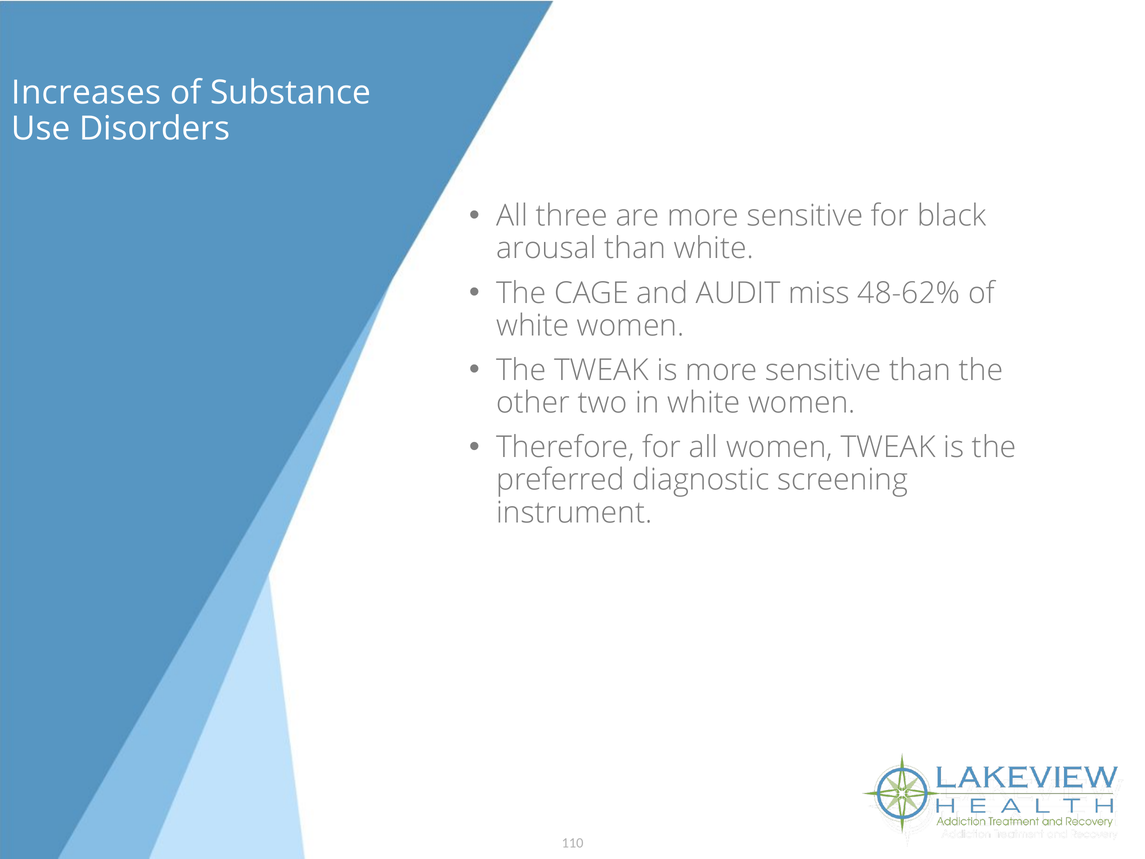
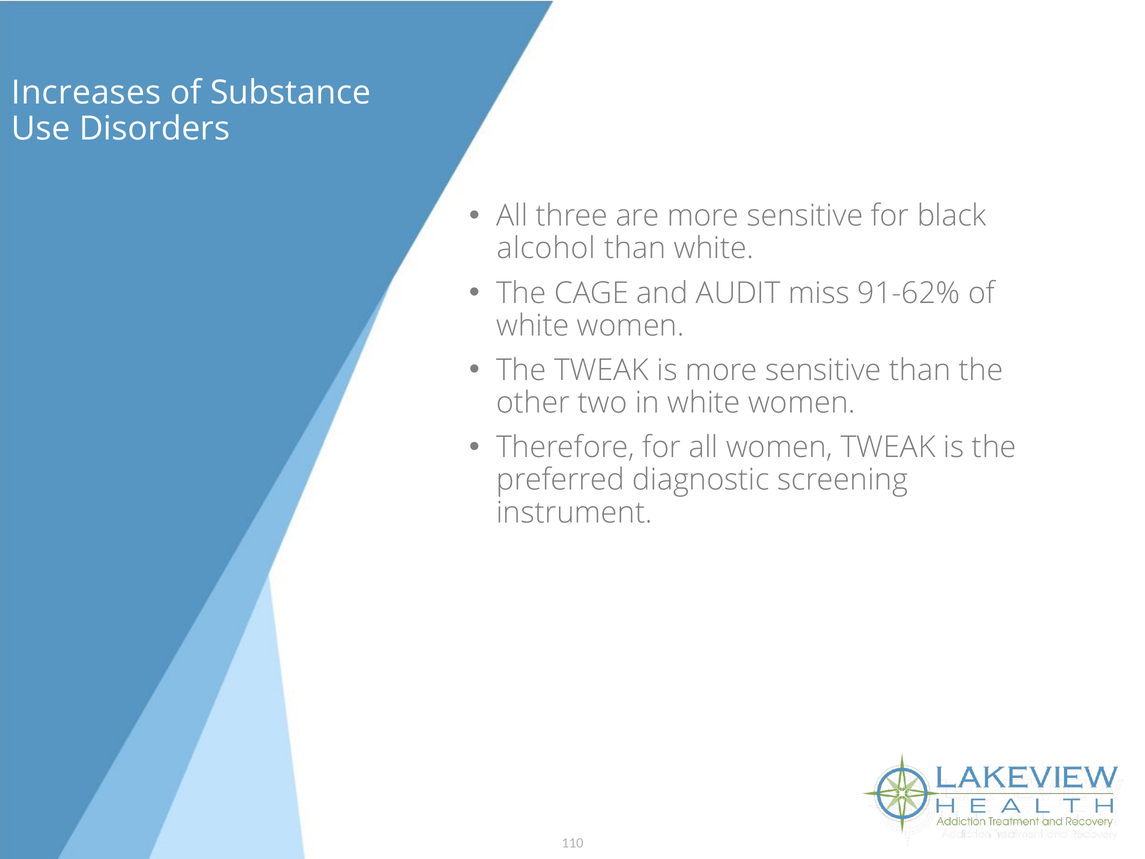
arousal: arousal -> alcohol
48-62%: 48-62% -> 91-62%
